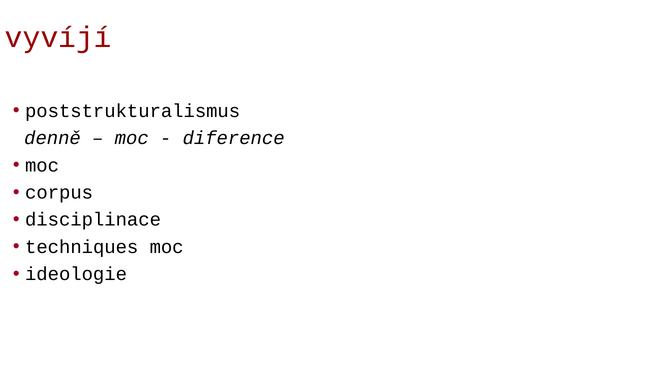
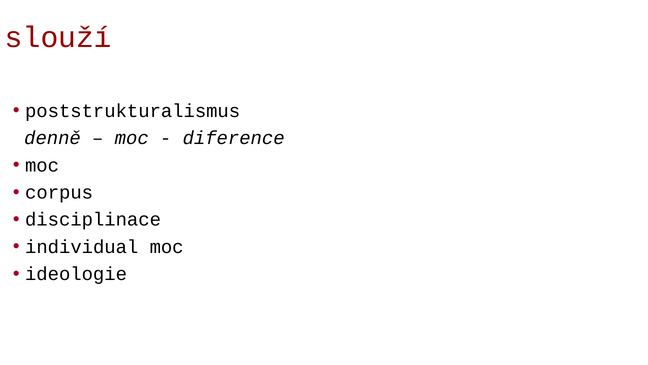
vyvíjí: vyvíjí -> slouží
techniques: techniques -> individual
